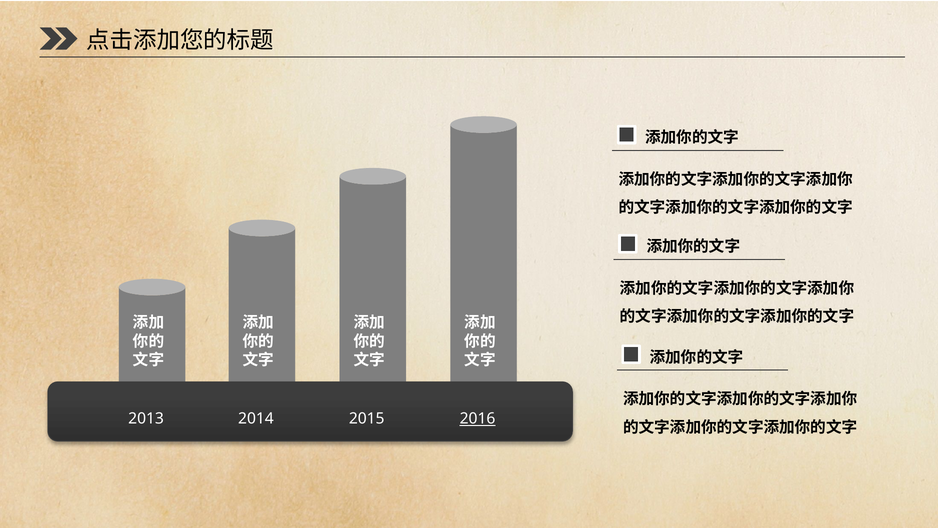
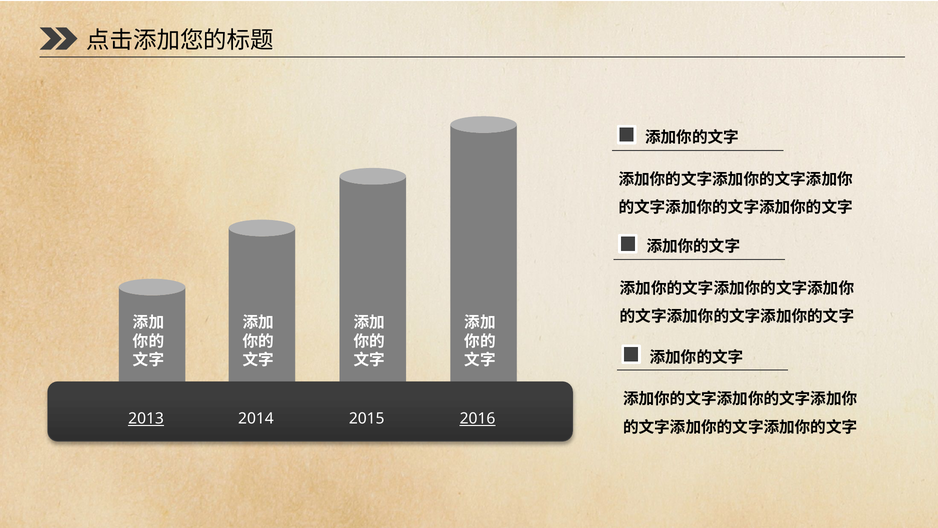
2013 underline: none -> present
